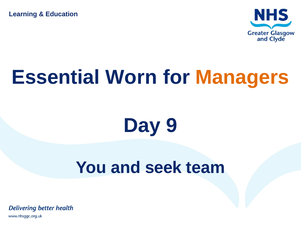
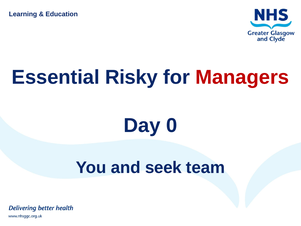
Worn: Worn -> Risky
Managers colour: orange -> red
9: 9 -> 0
